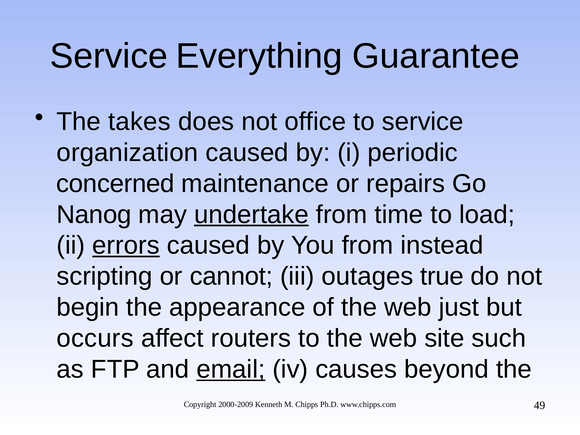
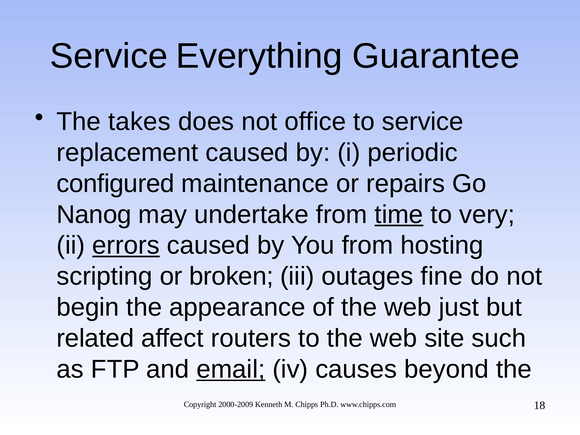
organization: organization -> replacement
concerned: concerned -> configured
undertake underline: present -> none
time underline: none -> present
load: load -> very
instead: instead -> hosting
cannot: cannot -> broken
true: true -> fine
occurs: occurs -> related
49: 49 -> 18
